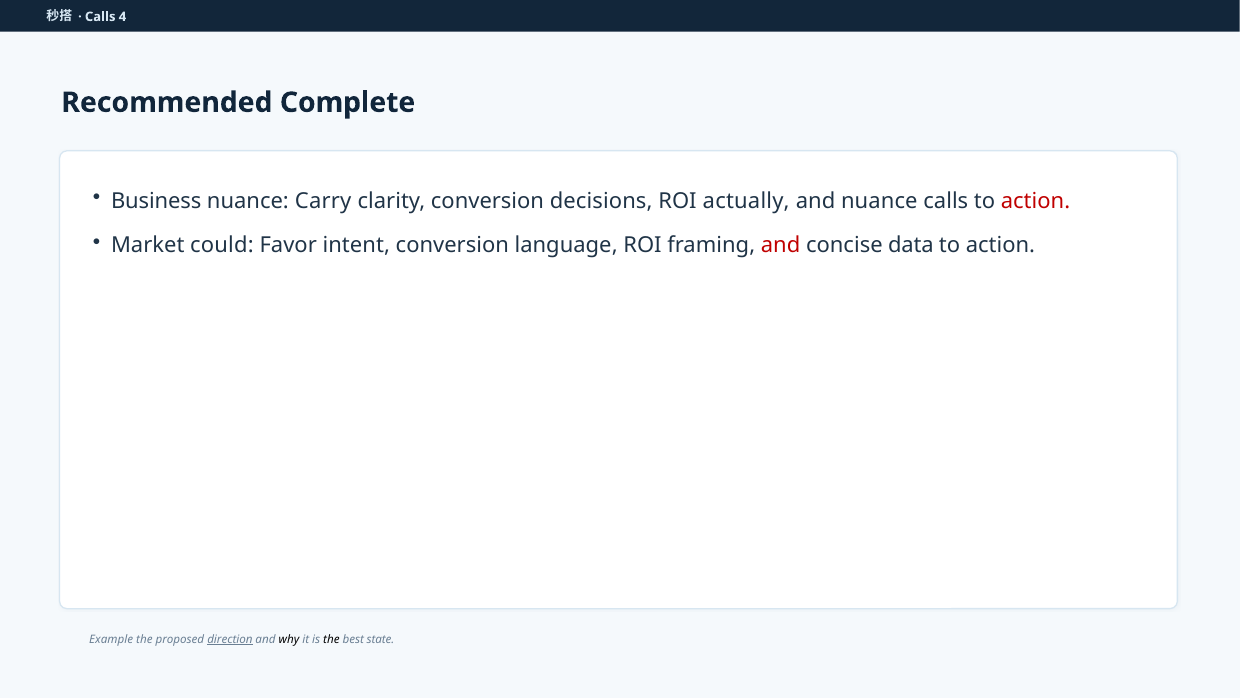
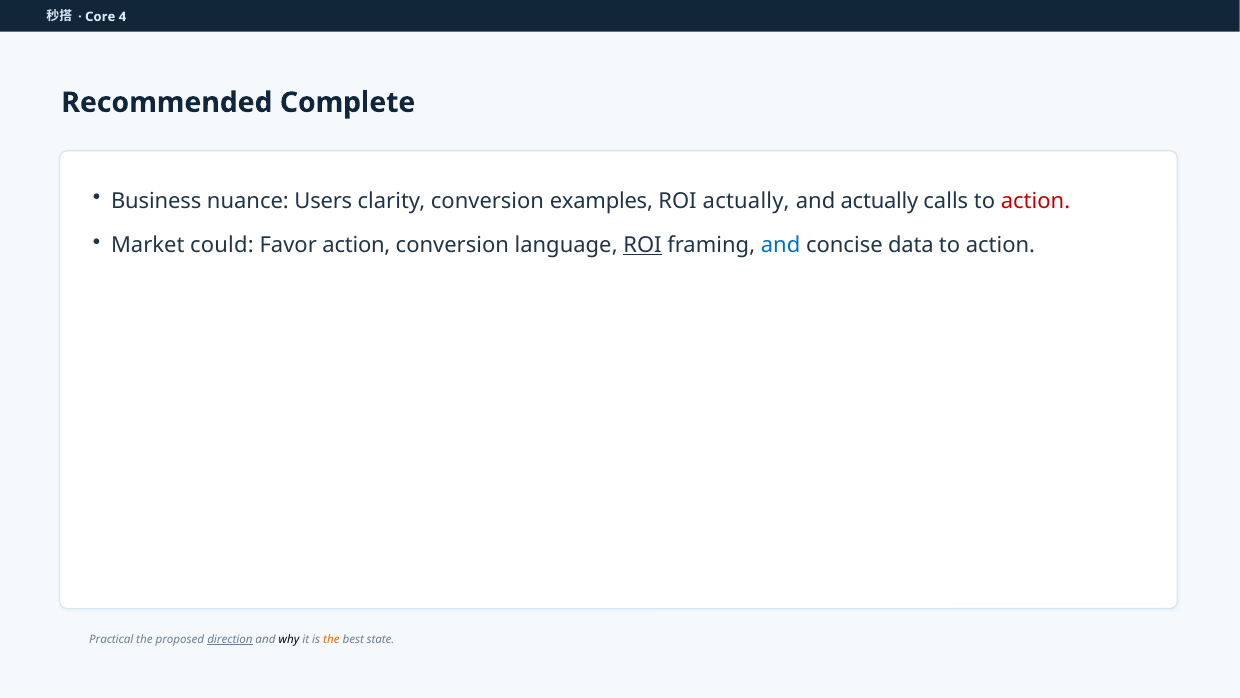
Calls at (100, 17): Calls -> Core
Carry: Carry -> Users
decisions: decisions -> examples
and nuance: nuance -> actually
Favor intent: intent -> action
ROI at (643, 245) underline: none -> present
and at (781, 245) colour: red -> blue
Example: Example -> Practical
the at (331, 639) colour: black -> orange
